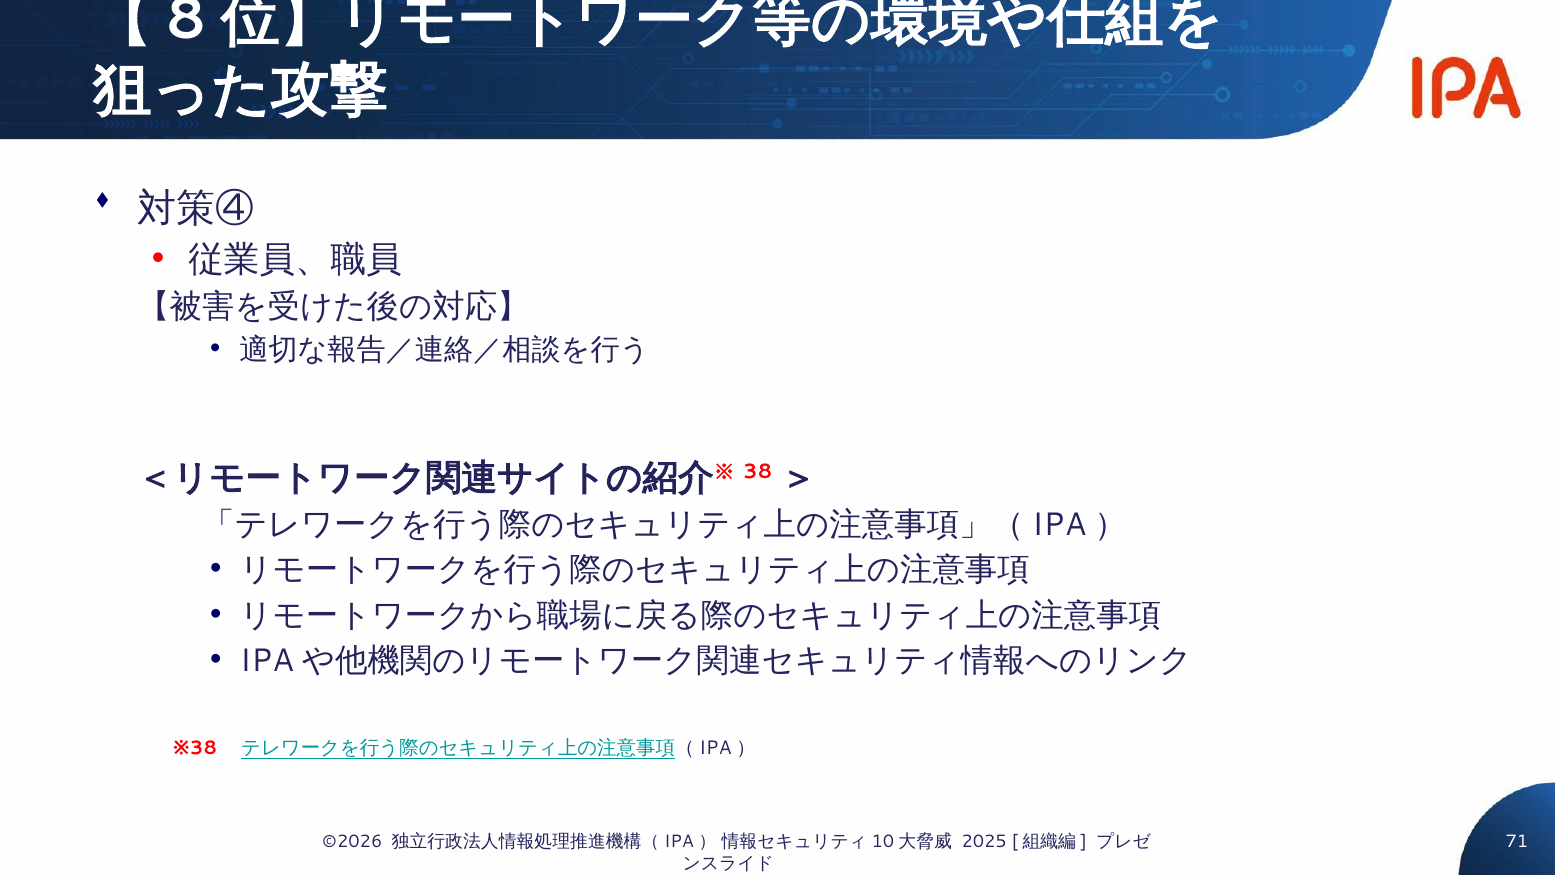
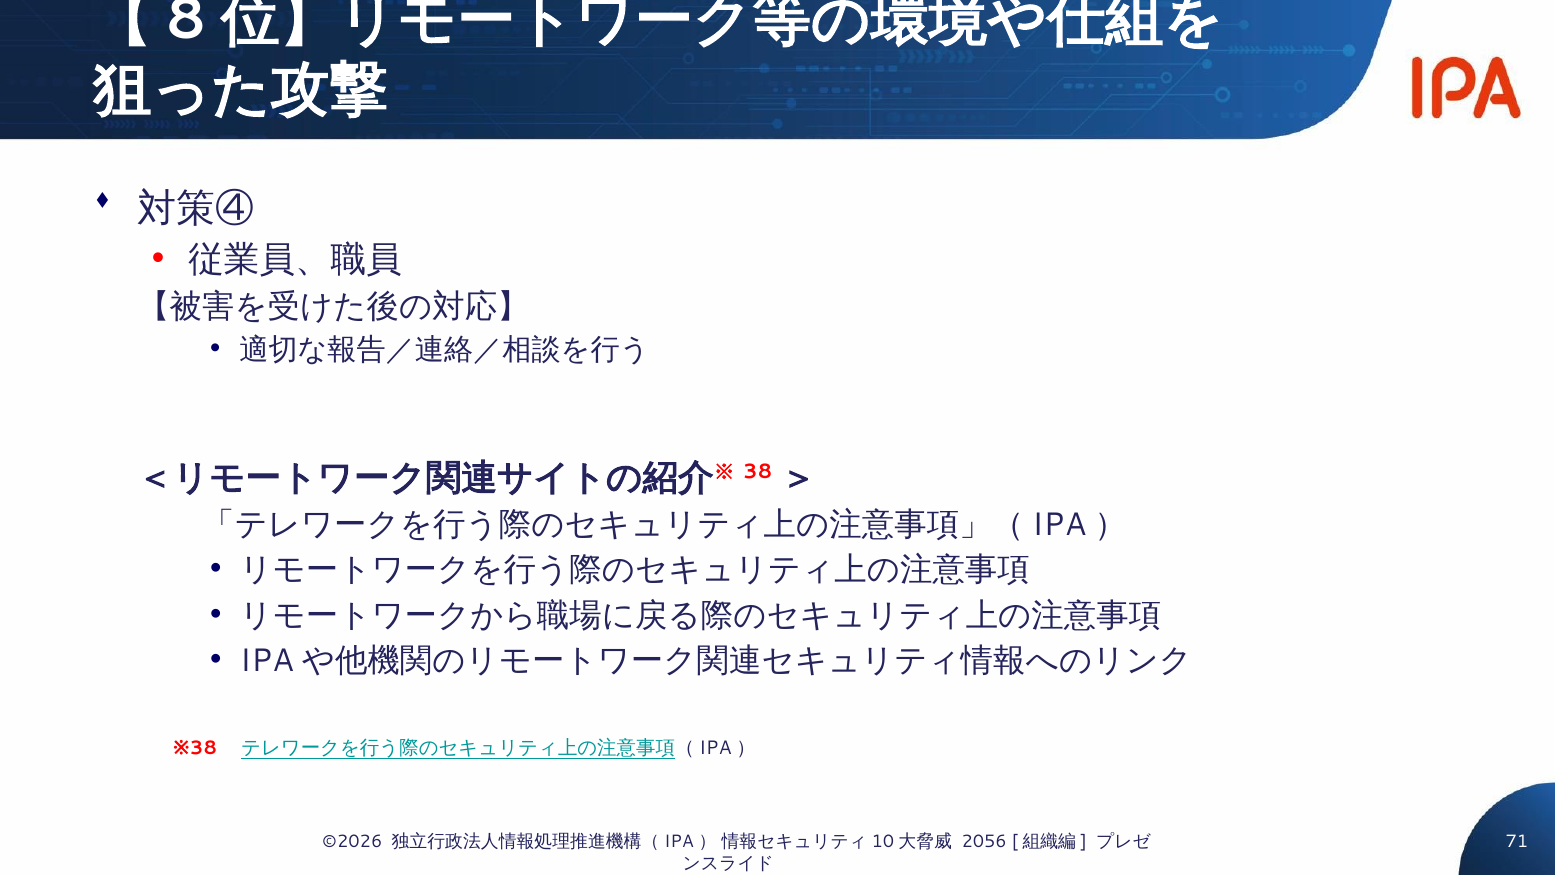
2025: 2025 -> 2056
